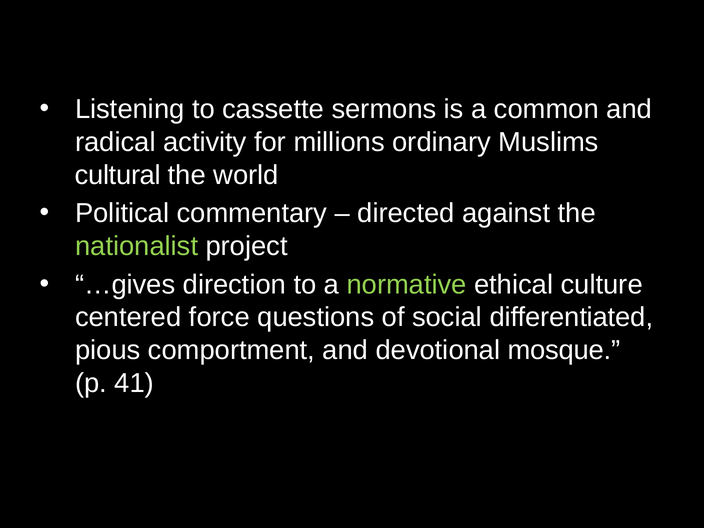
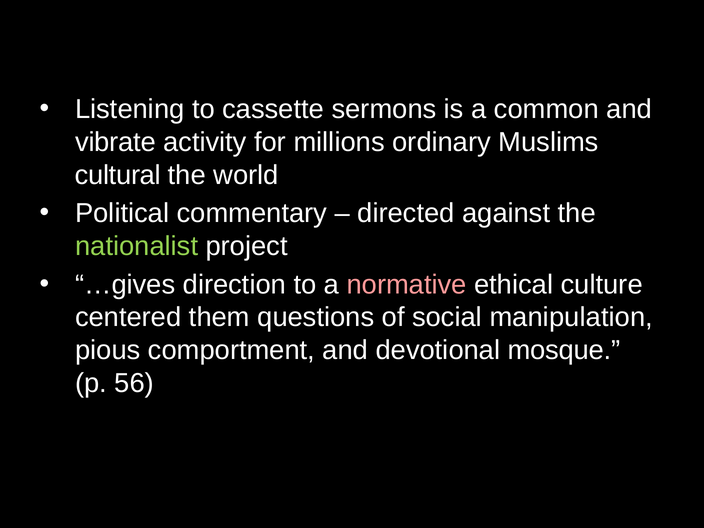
radical: radical -> vibrate
normative colour: light green -> pink
force: force -> them
differentiated: differentiated -> manipulation
41: 41 -> 56
